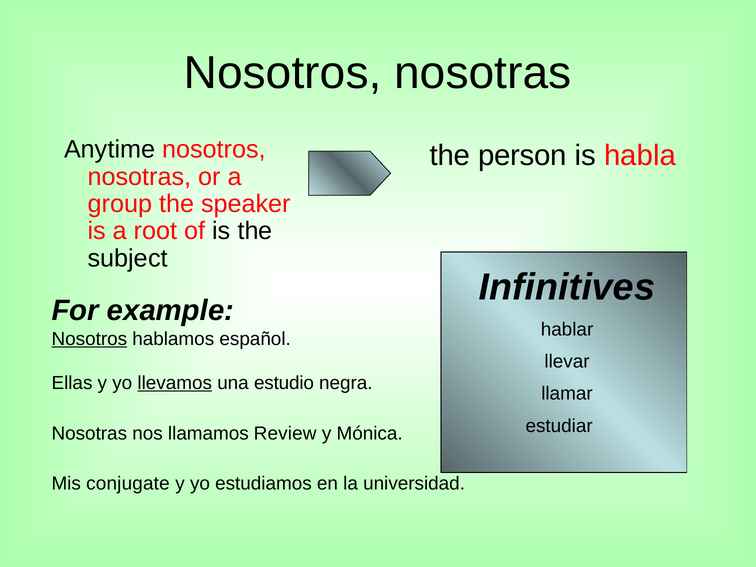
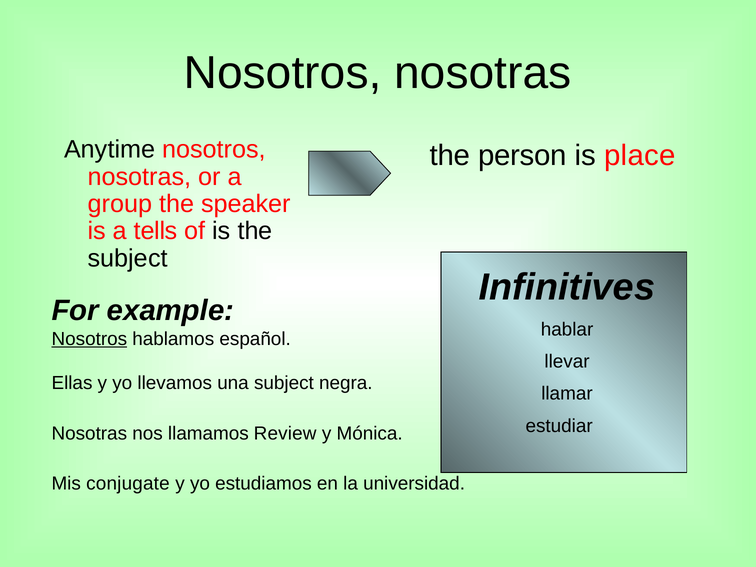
habla: habla -> place
root: root -> tells
llevamos underline: present -> none
una estudio: estudio -> subject
